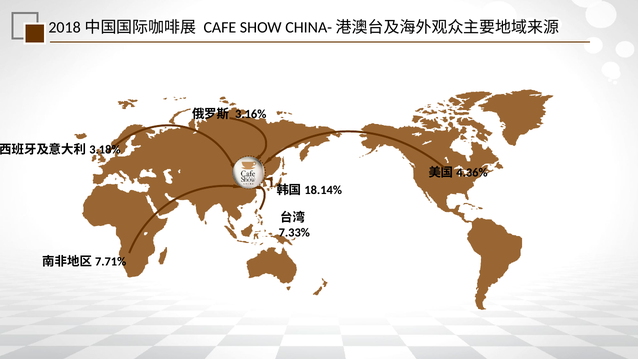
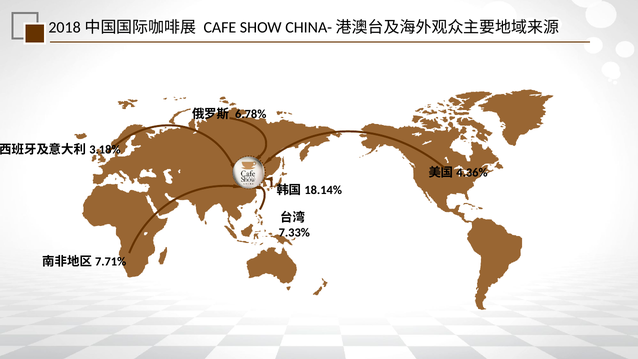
3.16%: 3.16% -> 6.78%
